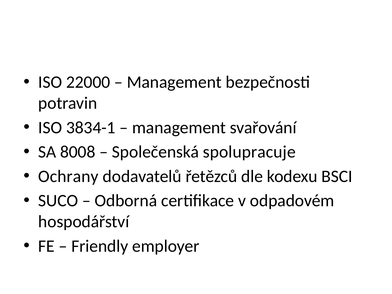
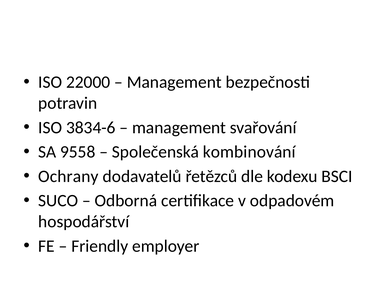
3834-1: 3834-1 -> 3834-6
8008: 8008 -> 9558
spolupracuje: spolupracuje -> kombinování
